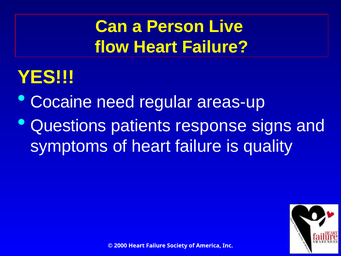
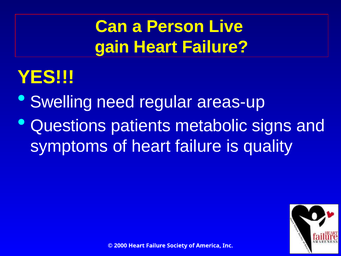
flow: flow -> gain
Cocaine: Cocaine -> Swelling
response: response -> metabolic
